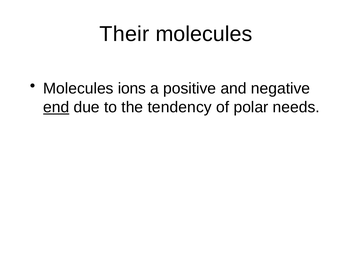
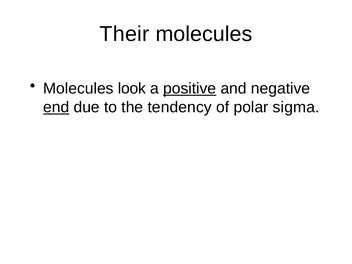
ions: ions -> look
positive underline: none -> present
needs: needs -> sigma
